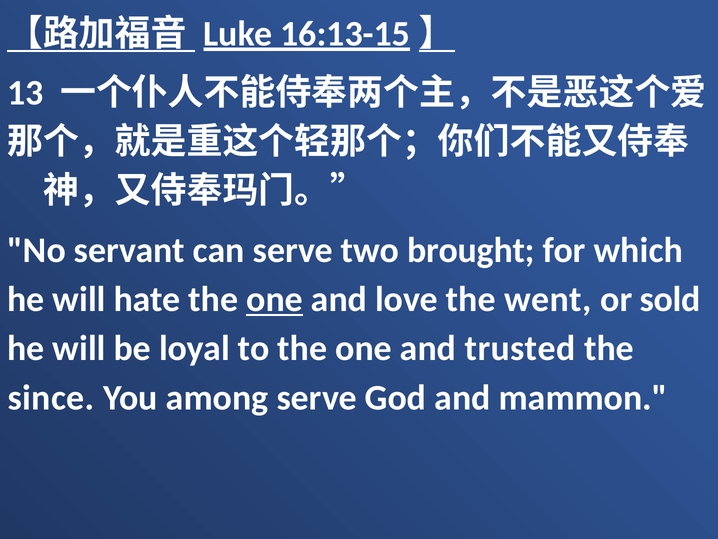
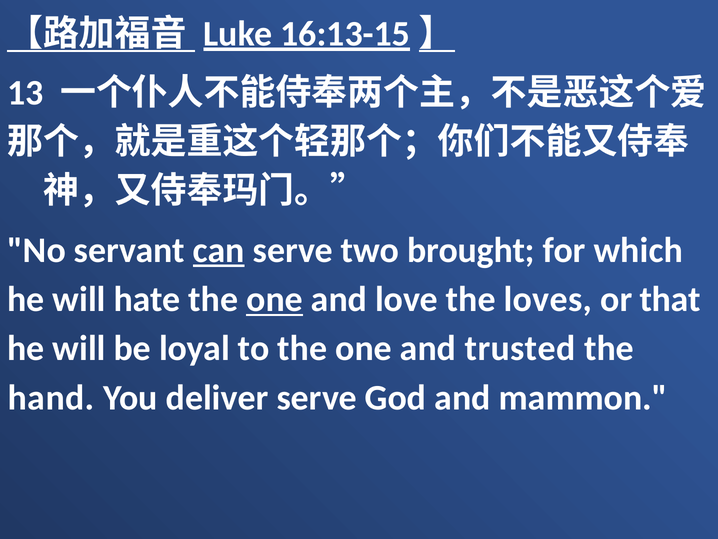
can underline: none -> present
went: went -> loves
sold: sold -> that
since: since -> hand
among: among -> deliver
